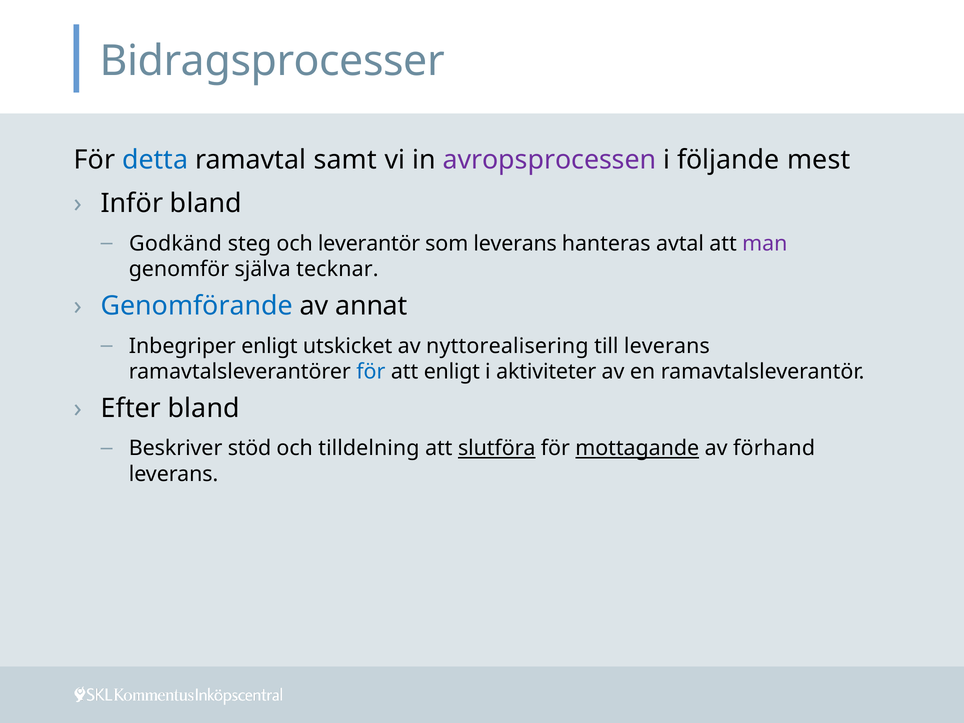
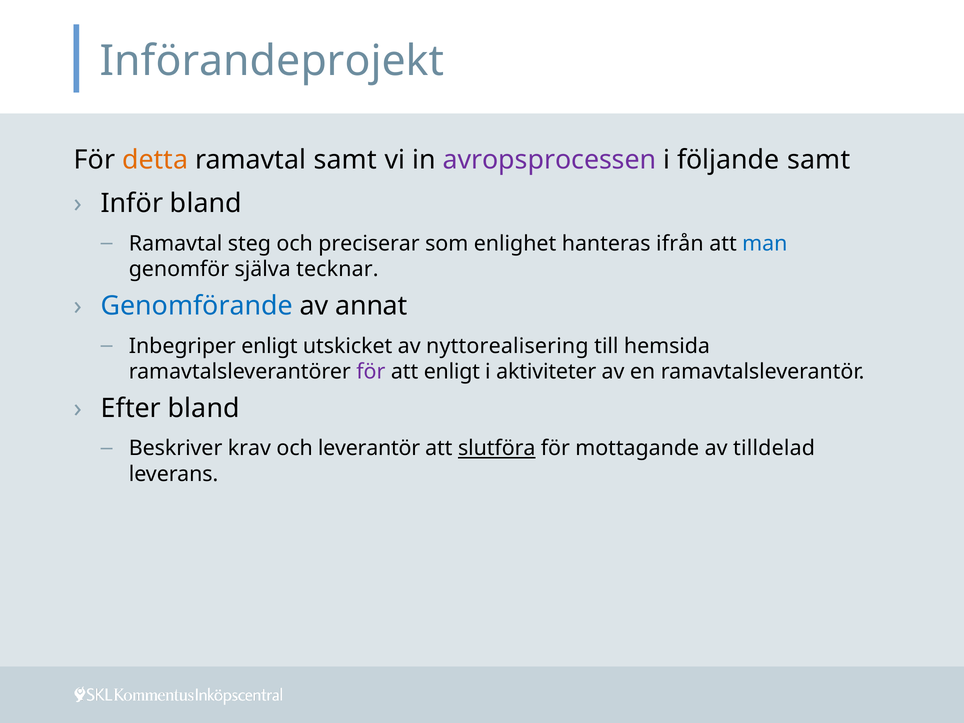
Bidragsprocesser: Bidragsprocesser -> Införandeprojekt
detta colour: blue -> orange
följande mest: mest -> samt
Godkänd at (176, 244): Godkänd -> Ramavtal
leverantör: leverantör -> preciserar
som leverans: leverans -> enlighet
avtal: avtal -> ifrån
man colour: purple -> blue
till leverans: leverans -> hemsida
för at (371, 372) colour: blue -> purple
stöd: stöd -> krav
tilldelning: tilldelning -> leverantör
mottagande underline: present -> none
förhand: förhand -> tilldelad
